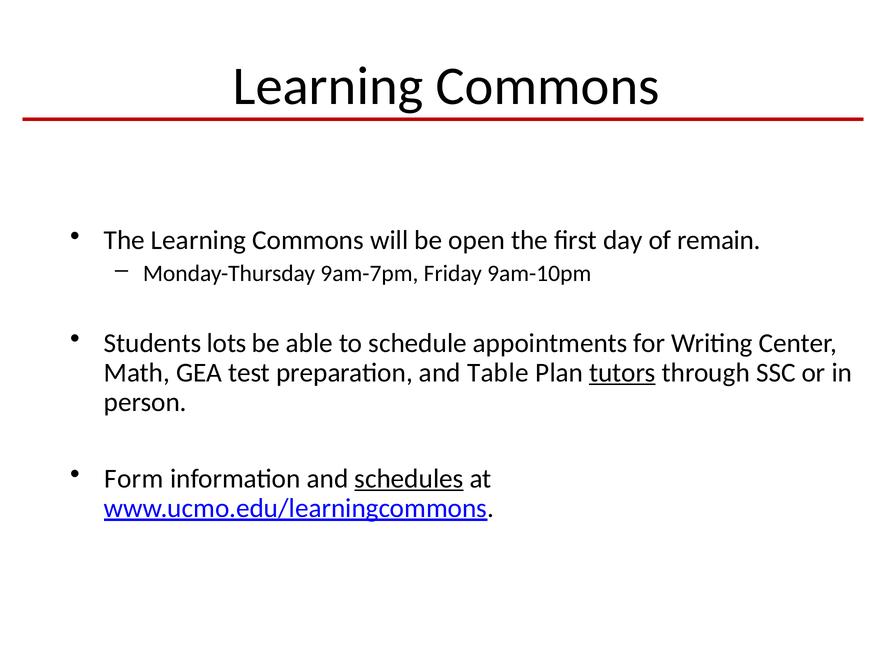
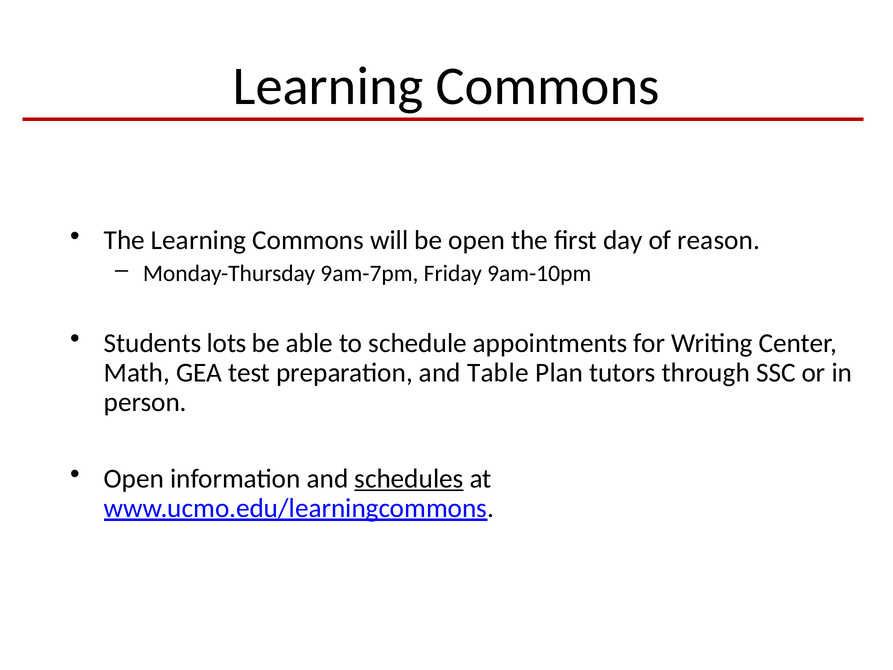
remain: remain -> reason
tutors underline: present -> none
Form at (134, 478): Form -> Open
